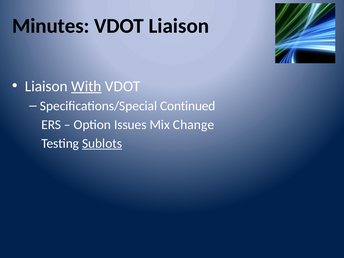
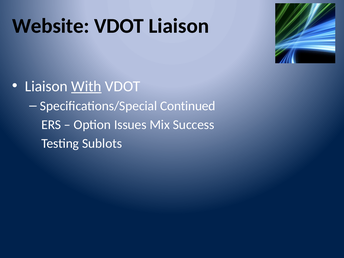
Minutes: Minutes -> Website
Change: Change -> Success
Sublots underline: present -> none
